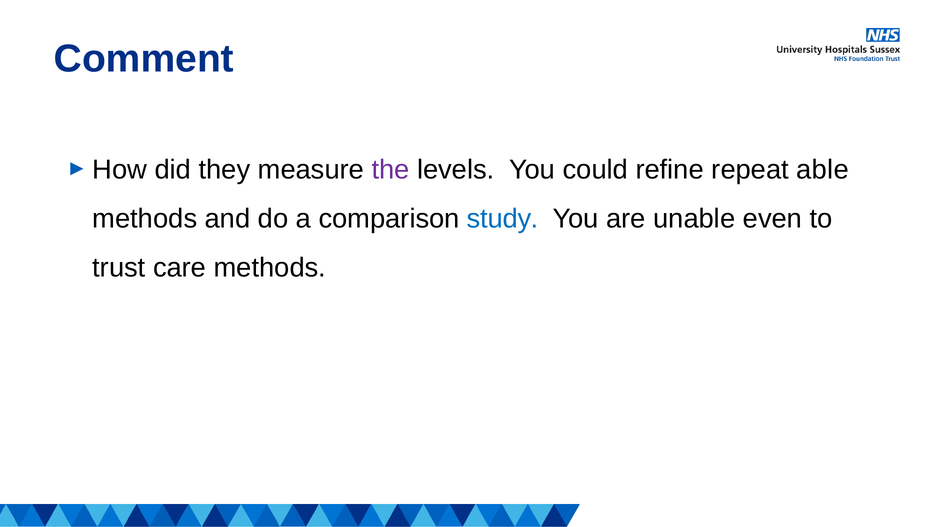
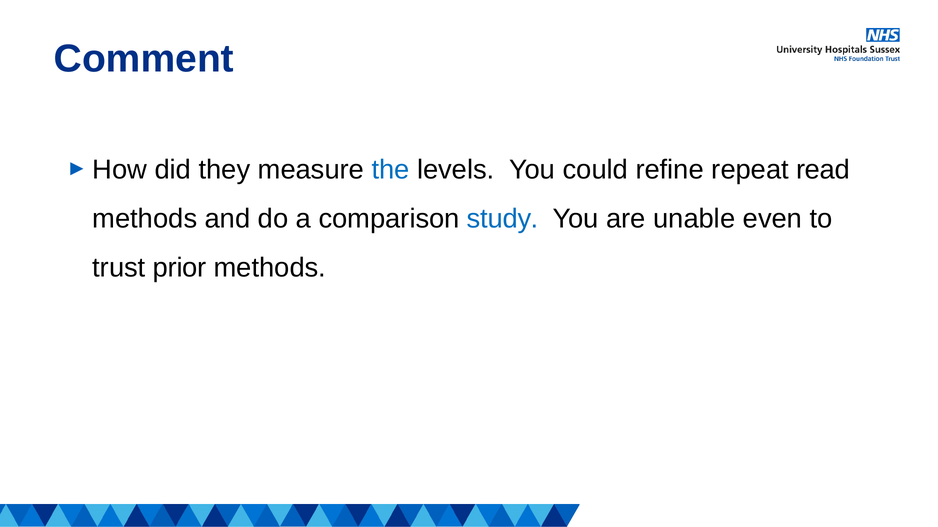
the colour: purple -> blue
able: able -> read
care: care -> prior
